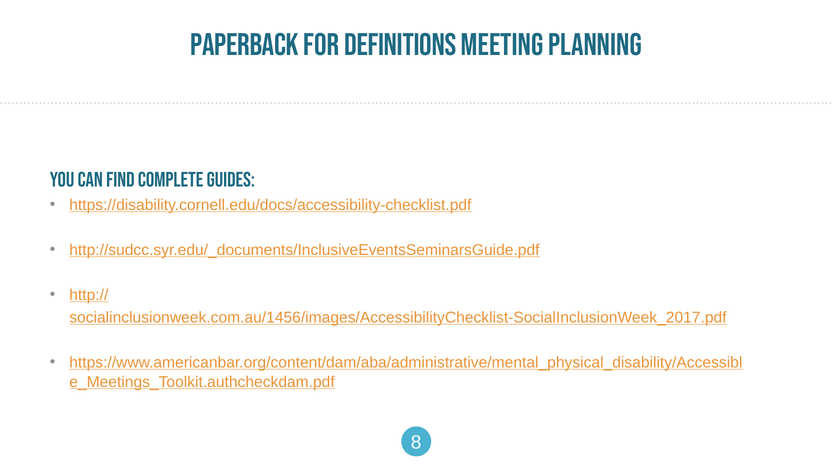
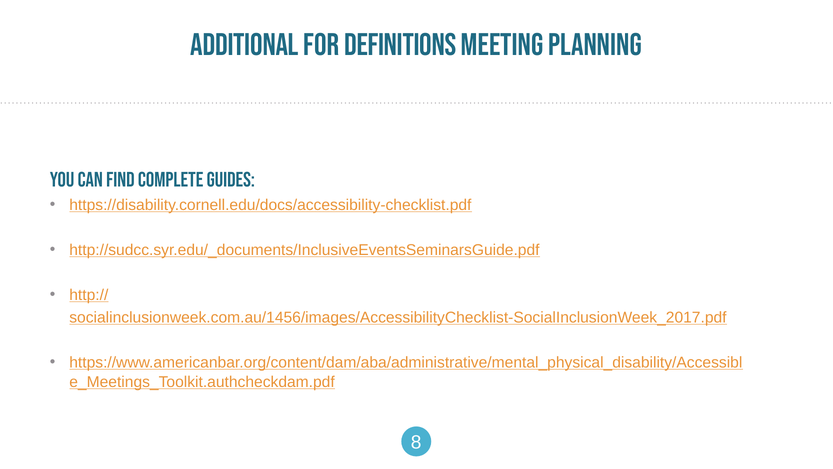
Paperback: Paperback -> Additional
